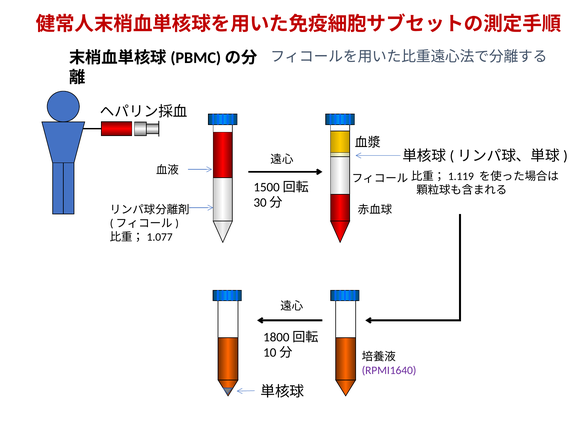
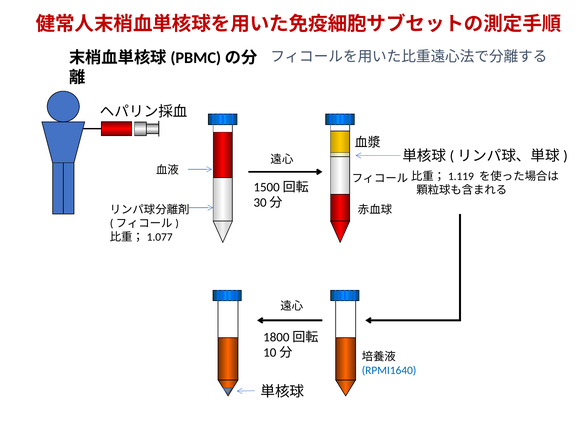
RPMI1640 colour: purple -> blue
